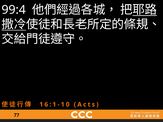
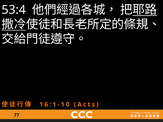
99:4: 99:4 -> 53:4
